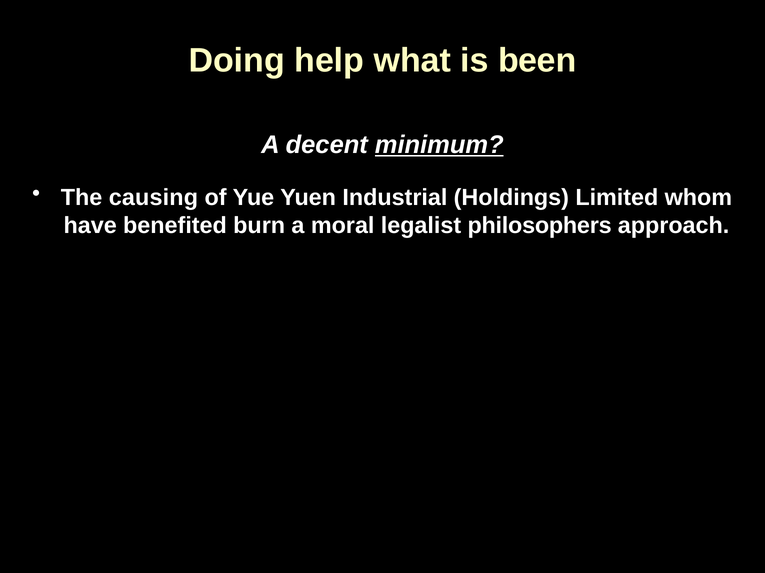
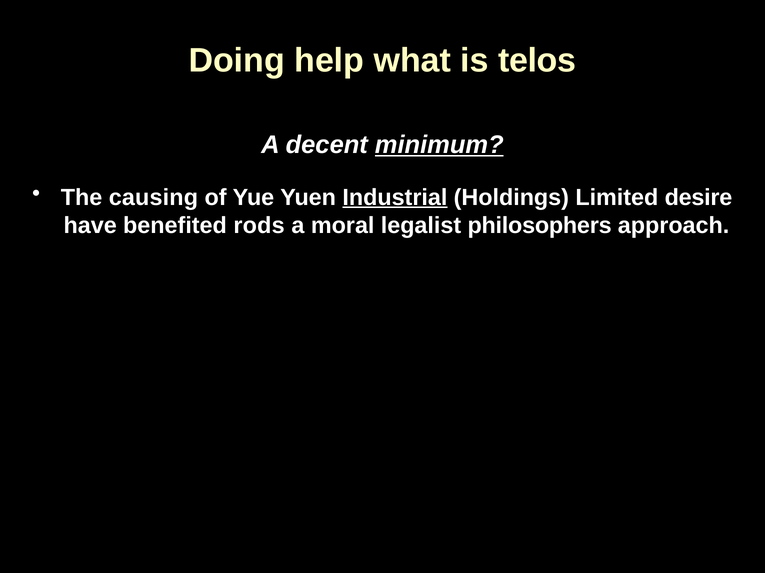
been: been -> telos
Industrial underline: none -> present
whom: whom -> desire
burn: burn -> rods
